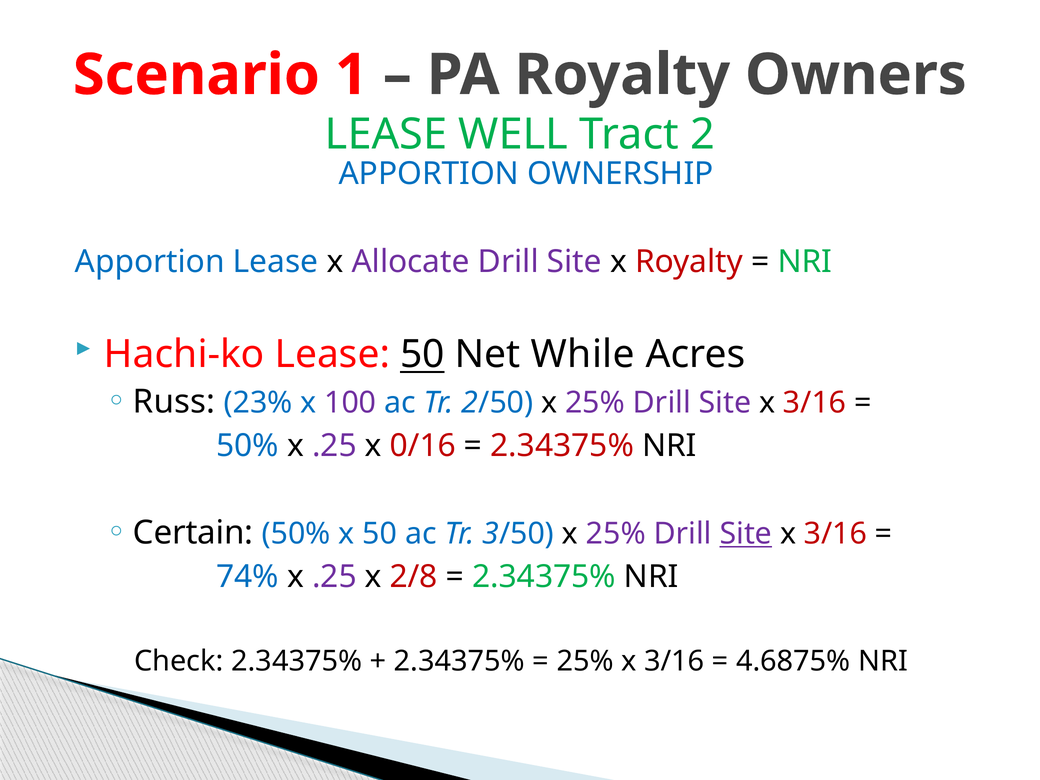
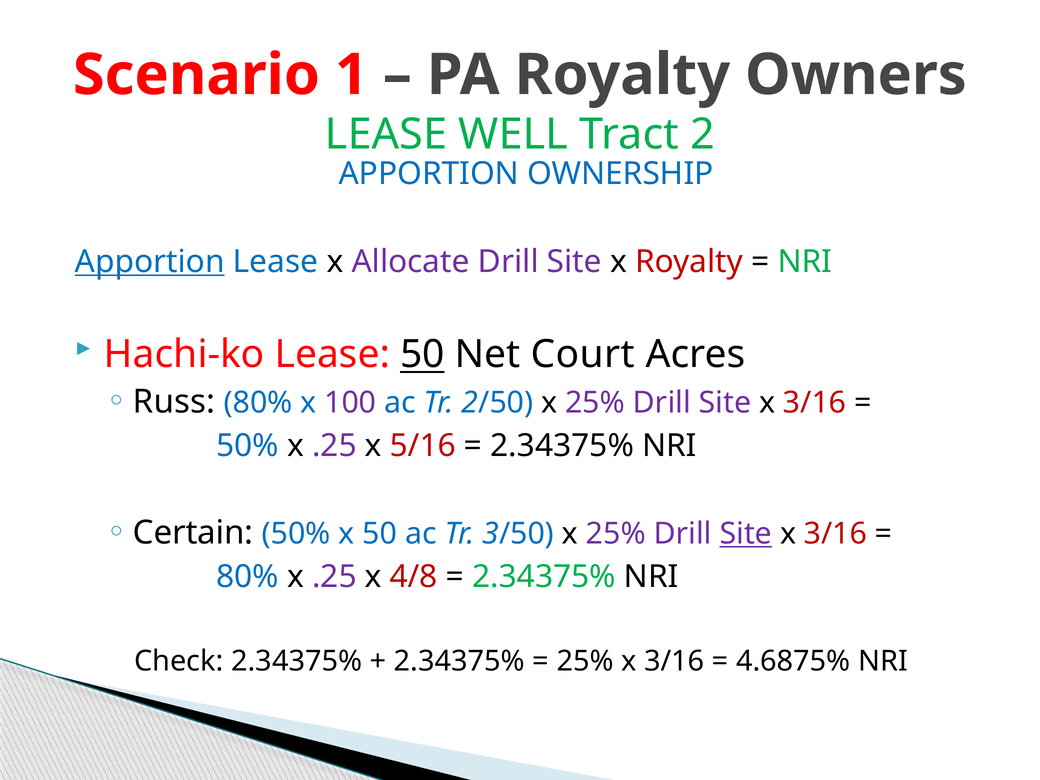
Apportion at (150, 262) underline: none -> present
While: While -> Court
Russ 23%: 23% -> 80%
0/16: 0/16 -> 5/16
2.34375% at (562, 446) colour: red -> black
74% at (247, 577): 74% -> 80%
2/8: 2/8 -> 4/8
